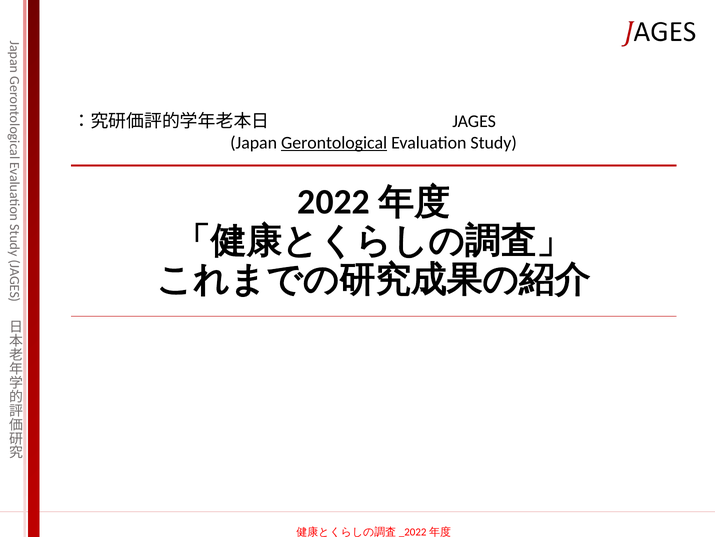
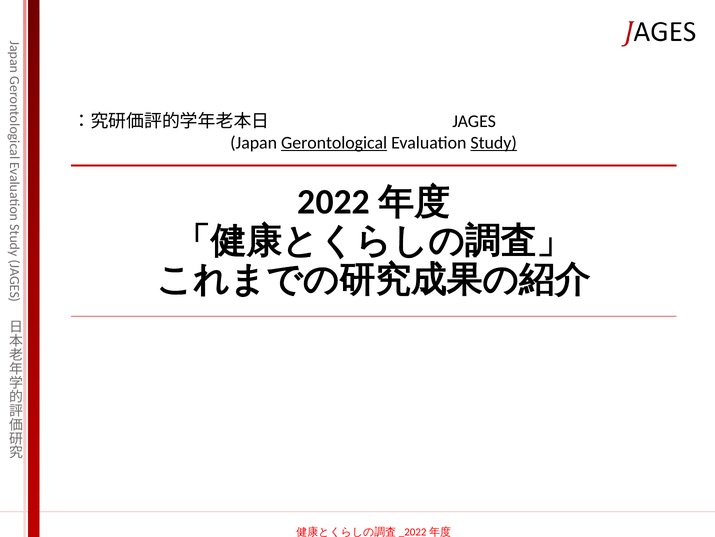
Study at (494, 143) underline: none -> present
